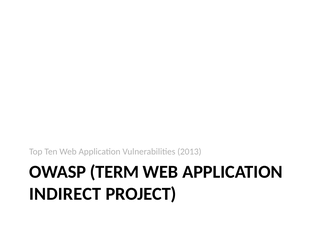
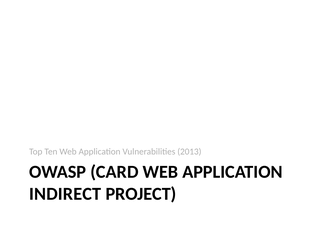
TERM: TERM -> CARD
